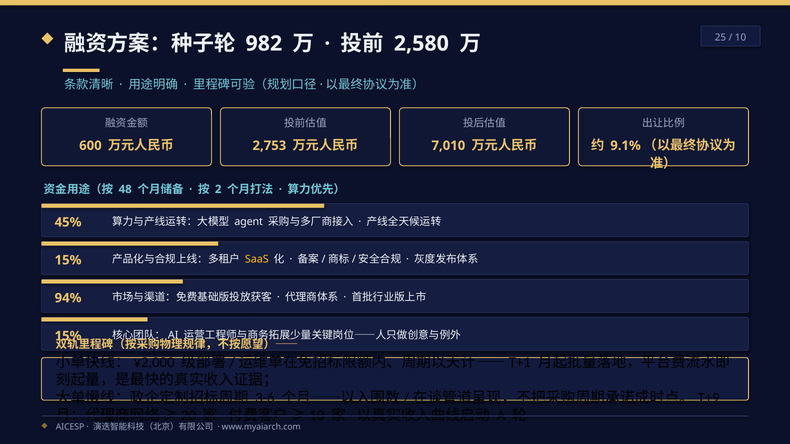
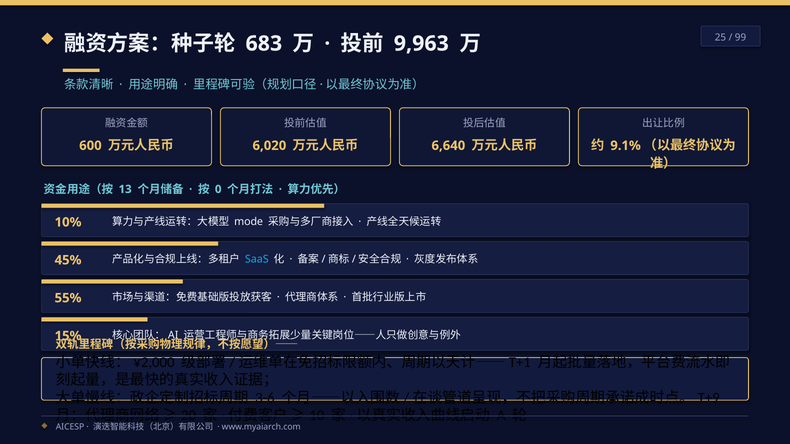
10: 10 -> 99
982: 982 -> 683
2,580: 2,580 -> 9,963
2,753: 2,753 -> 6,020
7,010: 7,010 -> 6,640
48: 48 -> 13
2: 2 -> 0
45%: 45% -> 10%
agent: agent -> mode
15% at (68, 260): 15% -> 45%
SaaS colour: yellow -> light blue
94%: 94% -> 55%
